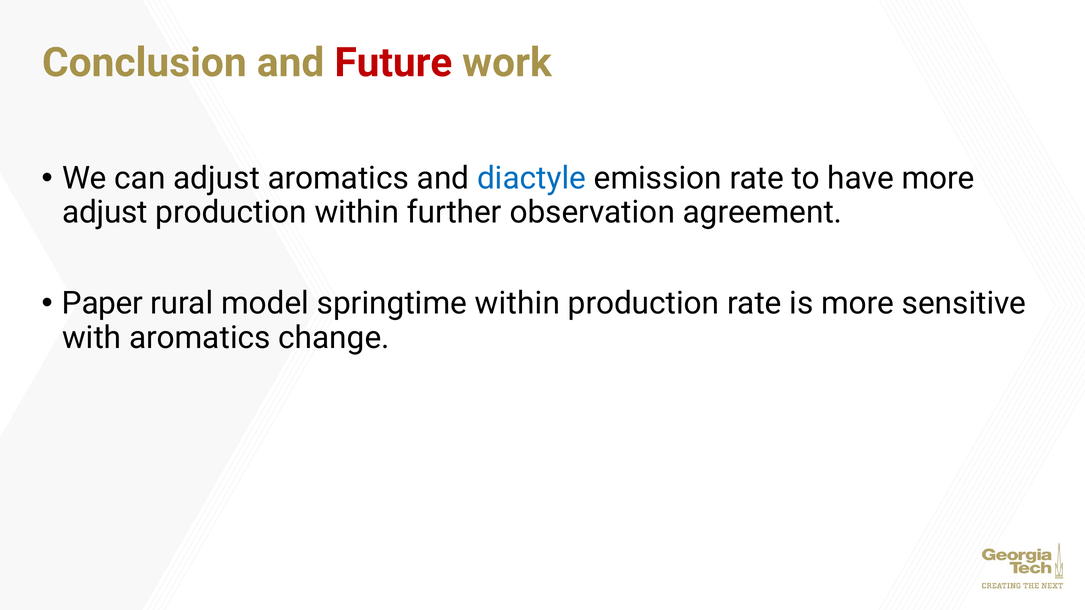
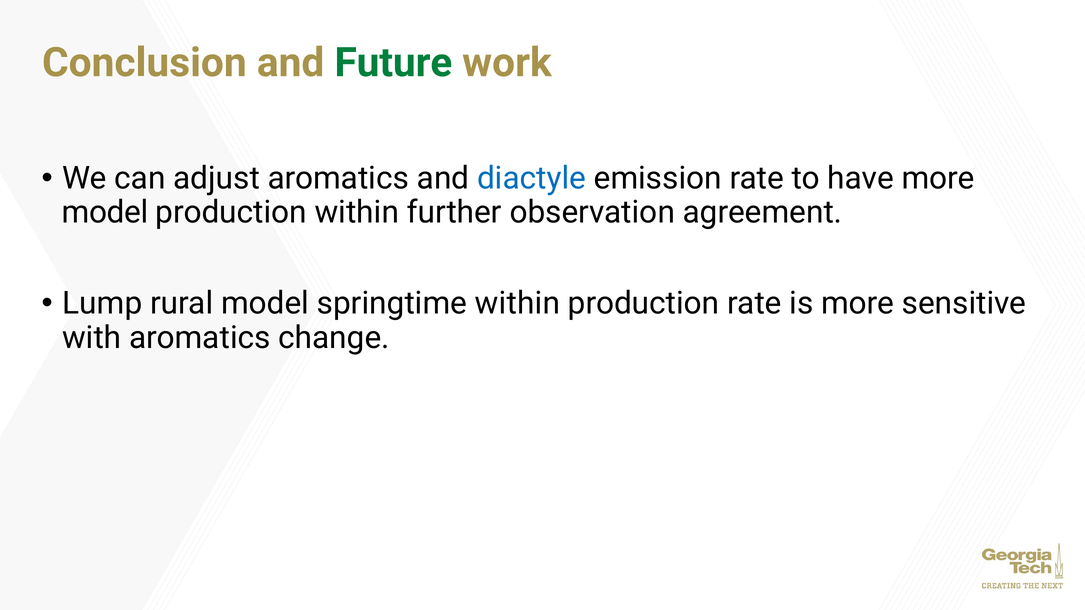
Future colour: red -> green
adjust at (105, 213): adjust -> model
Paper: Paper -> Lump
